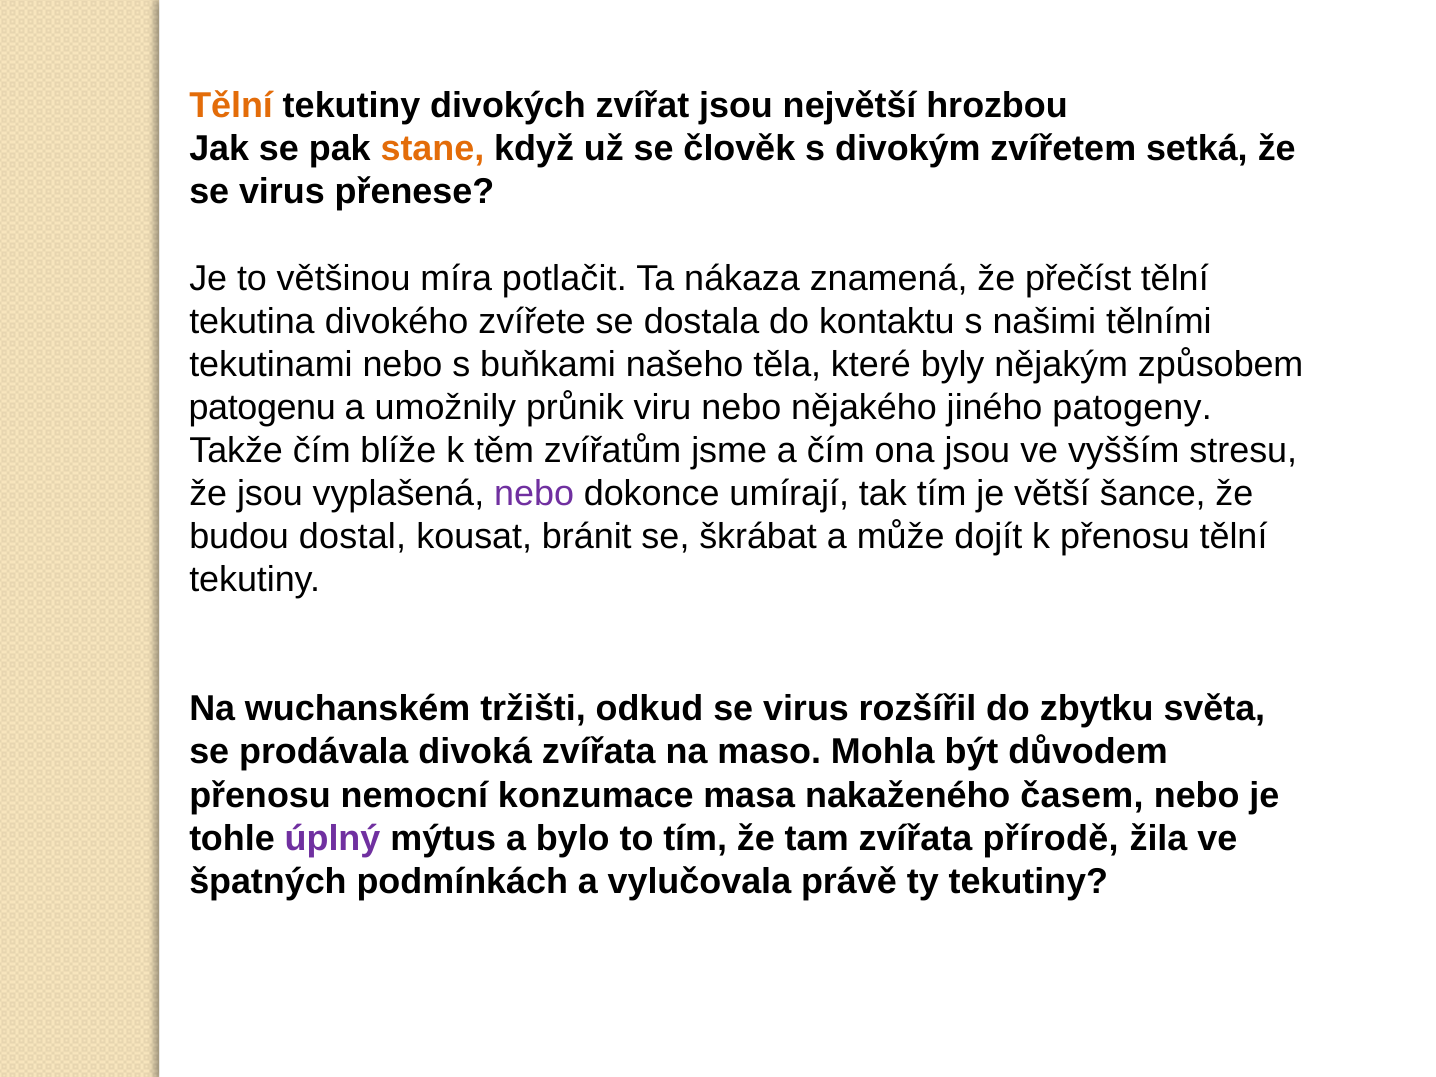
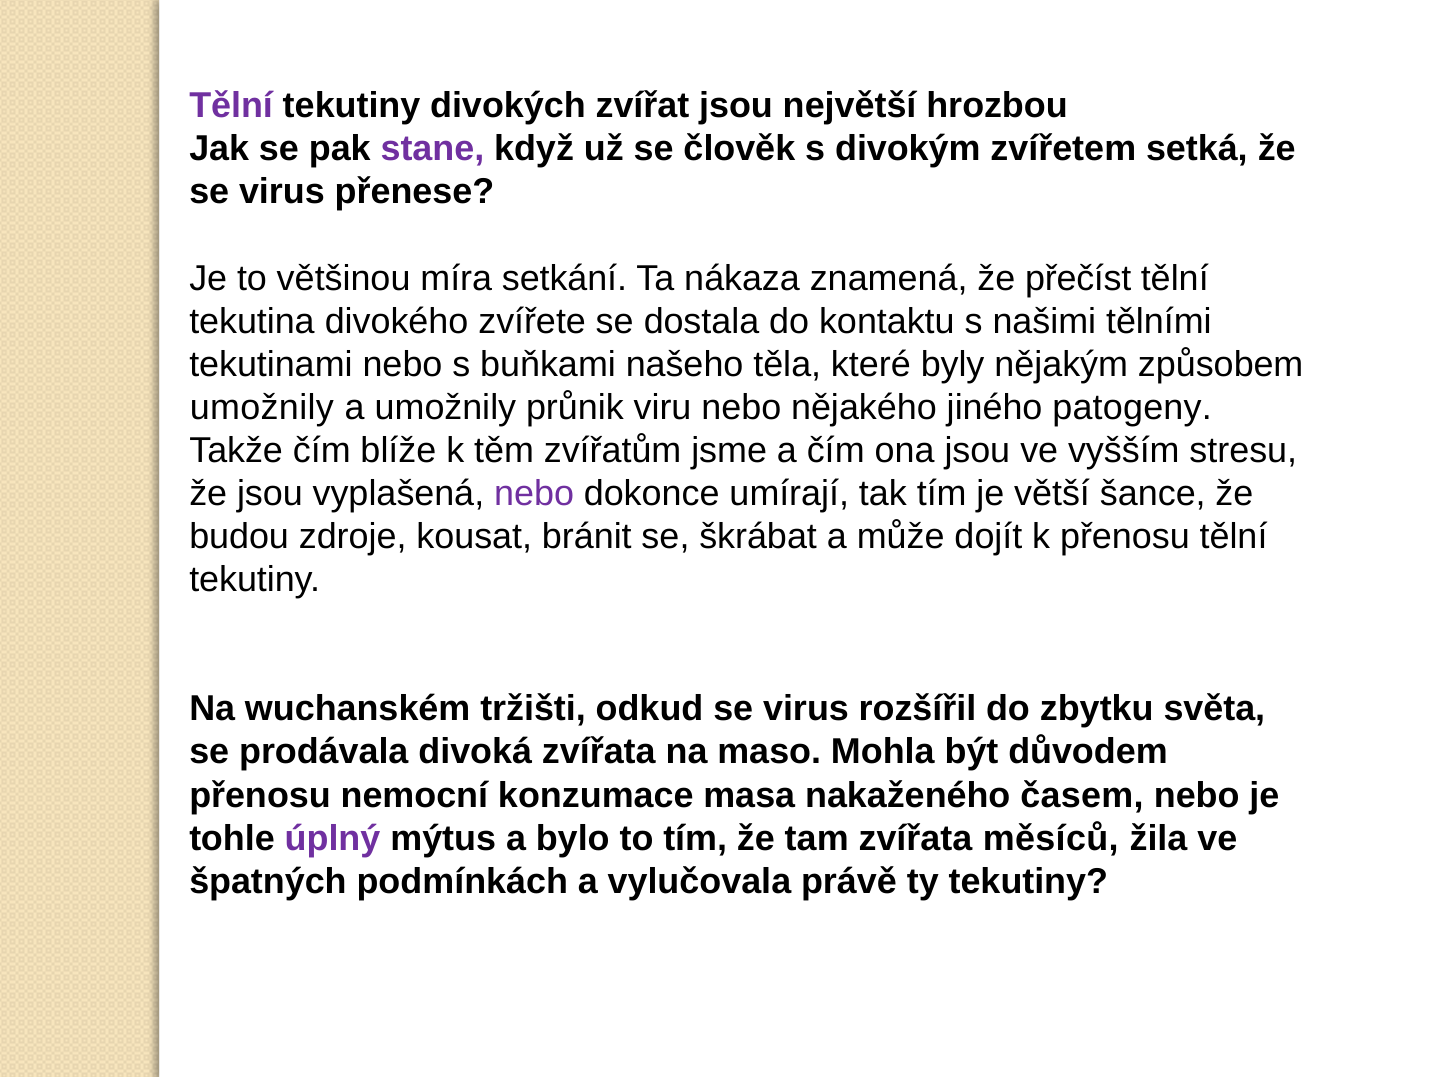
Tělní at (231, 106) colour: orange -> purple
stane colour: orange -> purple
potlačit: potlačit -> setkání
patogenu at (262, 407): patogenu -> umožnily
dostal: dostal -> zdroje
přírodě: přírodě -> měsíců
